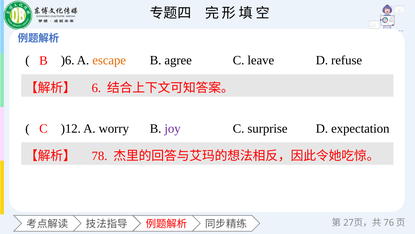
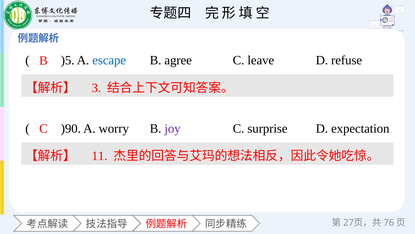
)6: )6 -> )5
escape colour: orange -> blue
6: 6 -> 3
)12: )12 -> )90
78: 78 -> 11
